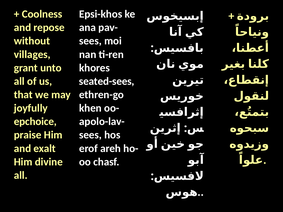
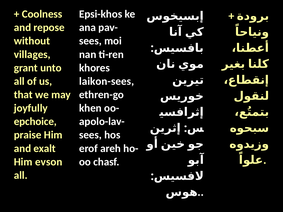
seated-sees: seated-sees -> laikon-sees
divine: divine -> evson
